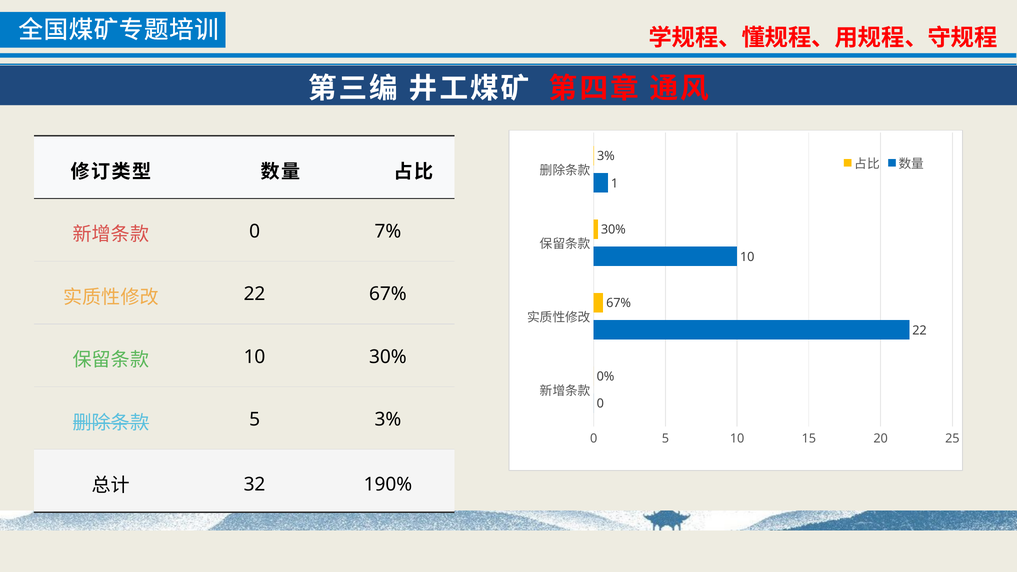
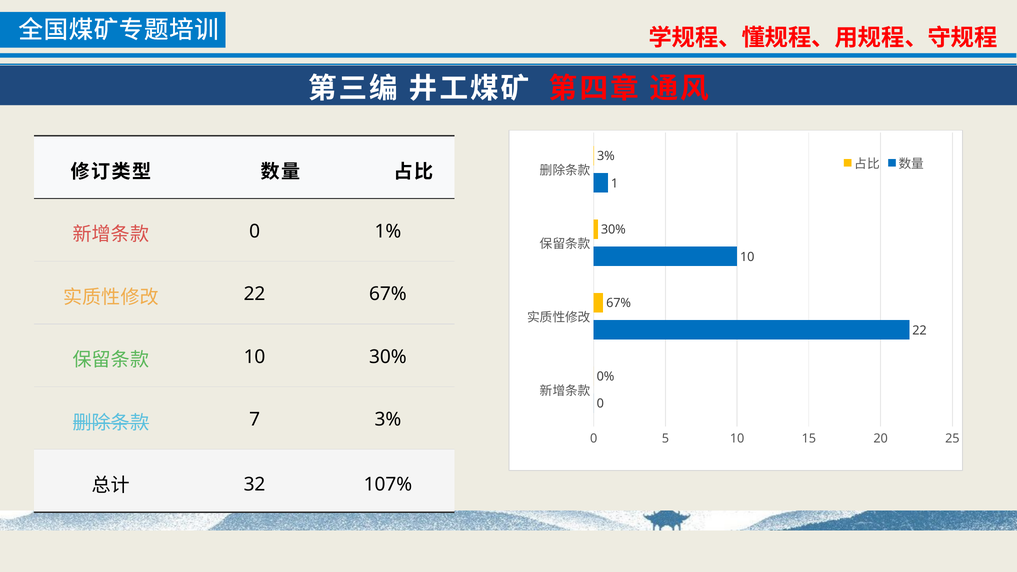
7%: 7% -> 1%
5 at (255, 419): 5 -> 7
190%: 190% -> 107%
